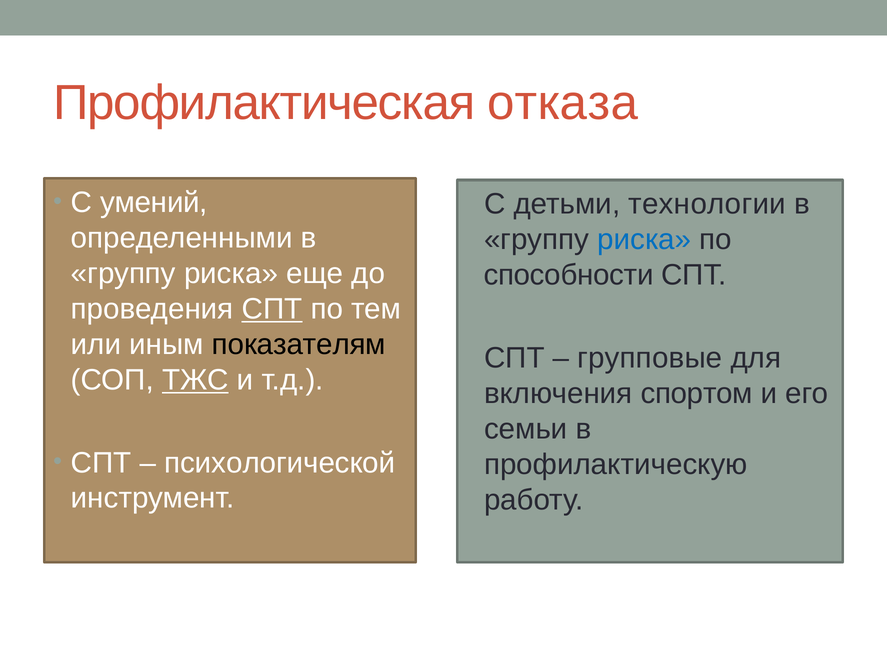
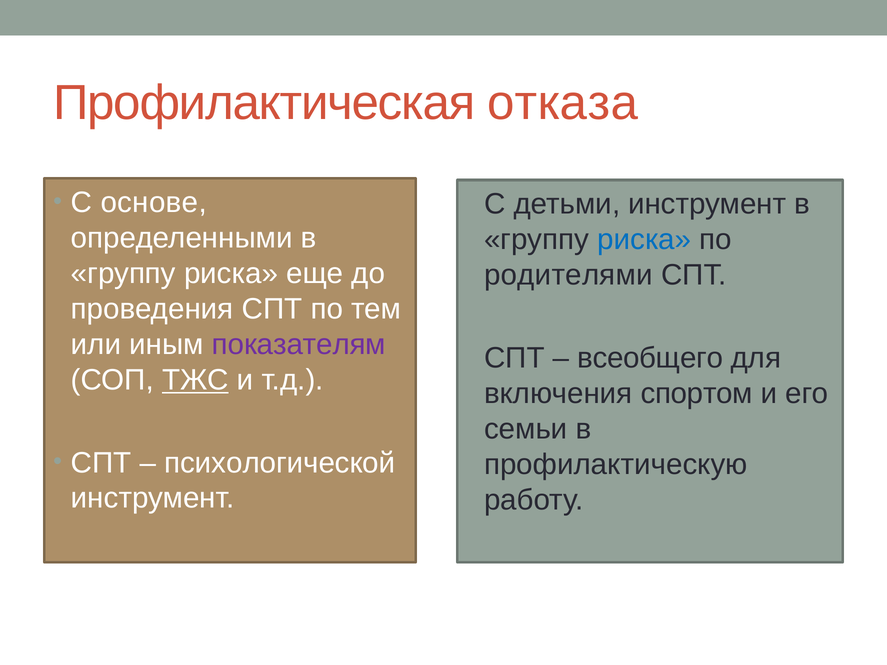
умений: умений -> основе
детьми технологии: технологии -> инструмент
способности: способности -> родителями
СПТ at (272, 309) underline: present -> none
показателям colour: black -> purple
групповые: групповые -> всеобщего
